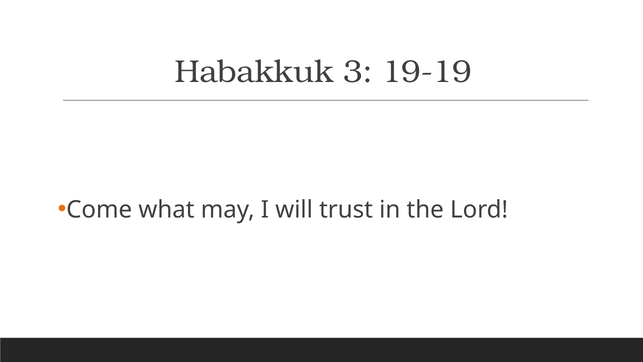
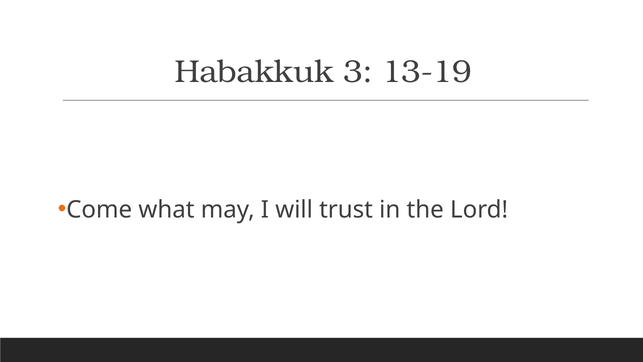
19-19: 19-19 -> 13-19
